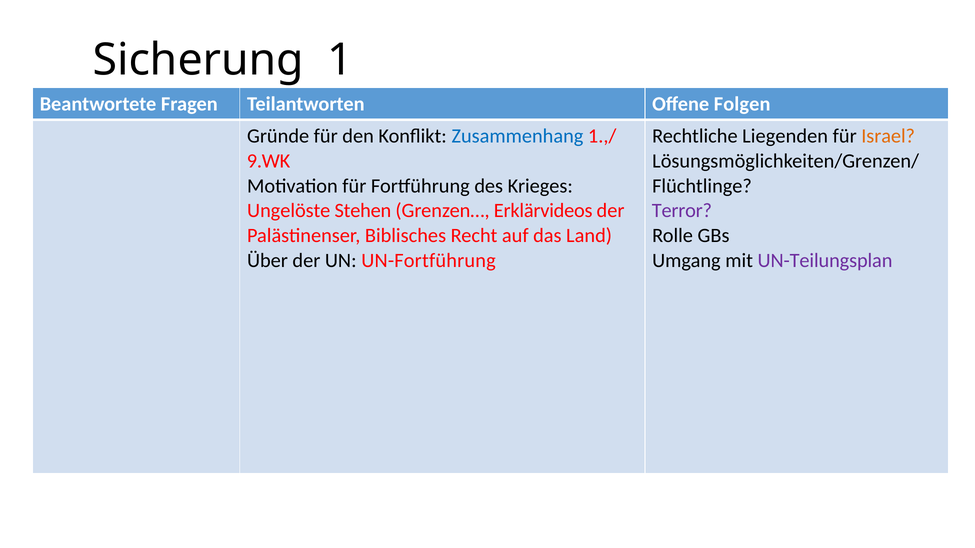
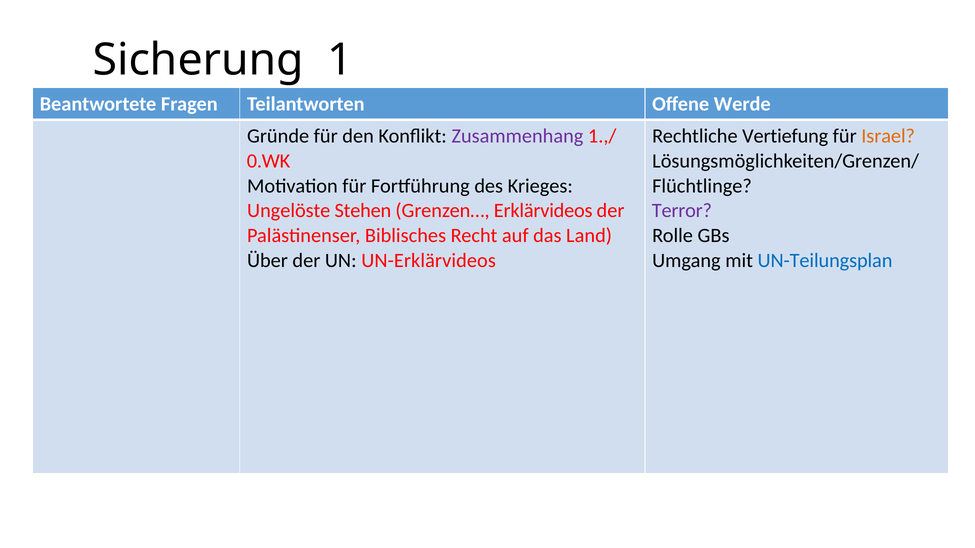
Folgen: Folgen -> Werde
Zusammenhang colour: blue -> purple
Liegenden: Liegenden -> Vertiefung
9.WK: 9.WK -> 0.WK
UN-Fortführung: UN-Fortführung -> UN-Erklärvideos
UN-Teilungsplan colour: purple -> blue
